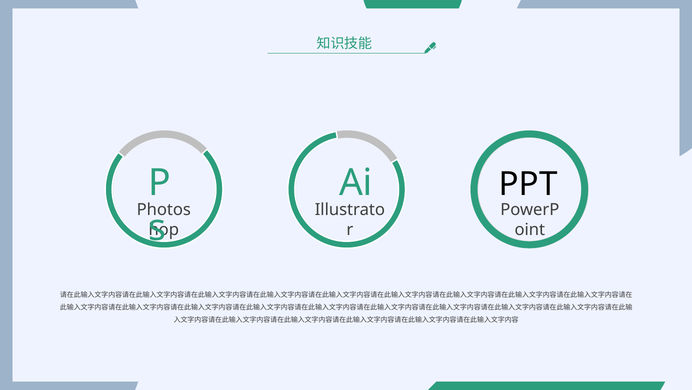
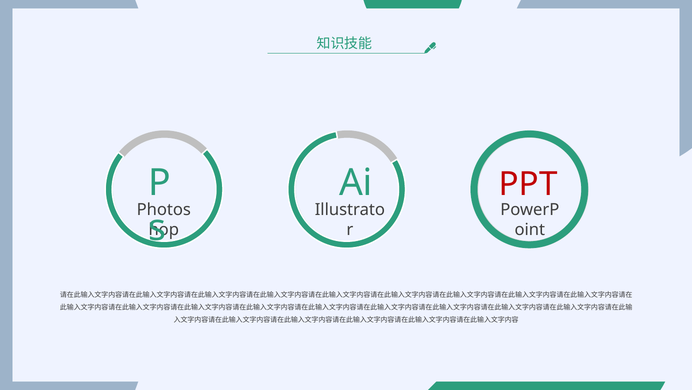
PPT colour: black -> red
